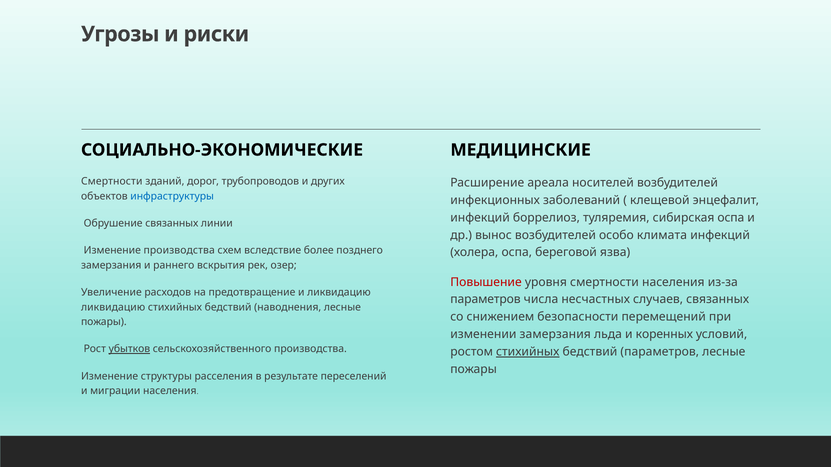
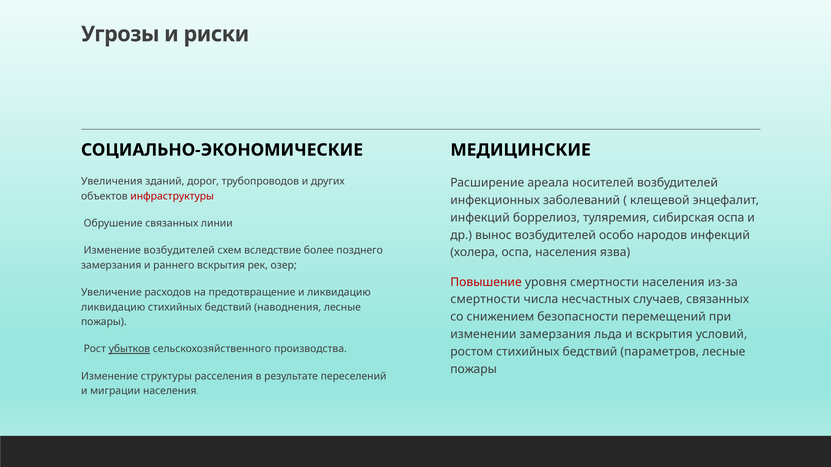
Смертности at (112, 181): Смертности -> Увеличения
инфраструктуры colour: blue -> red
климата: климата -> народов
Изменение производства: производства -> возбудителей
оспа береговой: береговой -> населения
параметров at (486, 300): параметров -> смертности
и коренных: коренных -> вскрытия
стихийных at (528, 352) underline: present -> none
